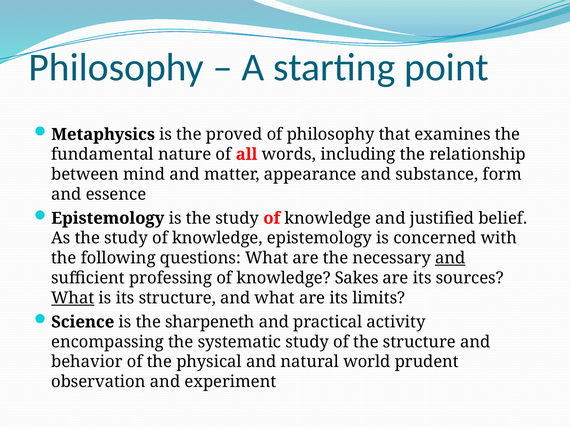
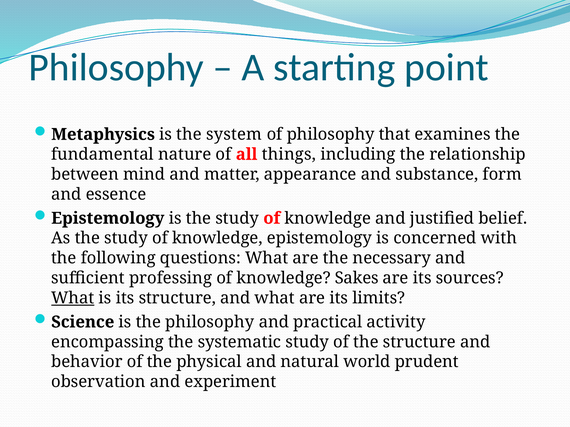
proved: proved -> system
words: words -> things
and at (450, 258) underline: present -> none
the sharpeneth: sharpeneth -> philosophy
